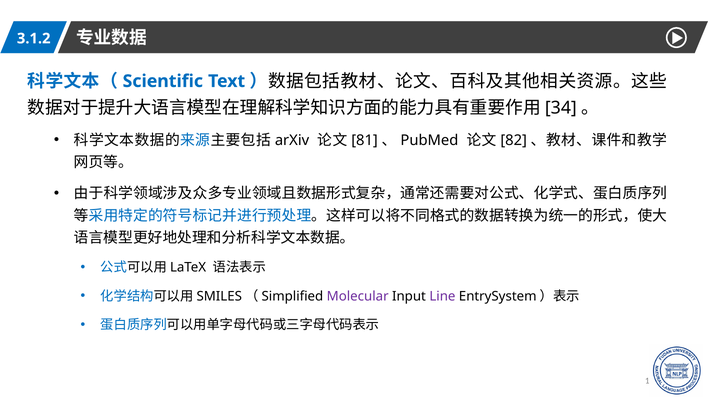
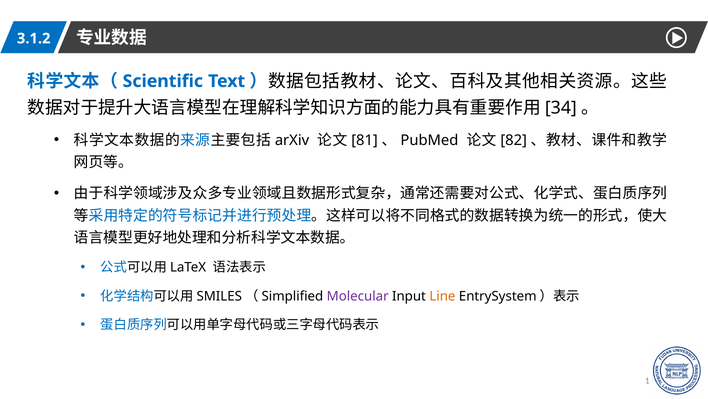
Line colour: purple -> orange
